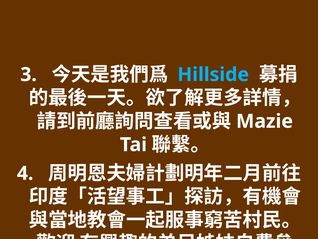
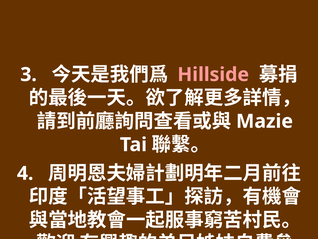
Hillside colour: light blue -> pink
